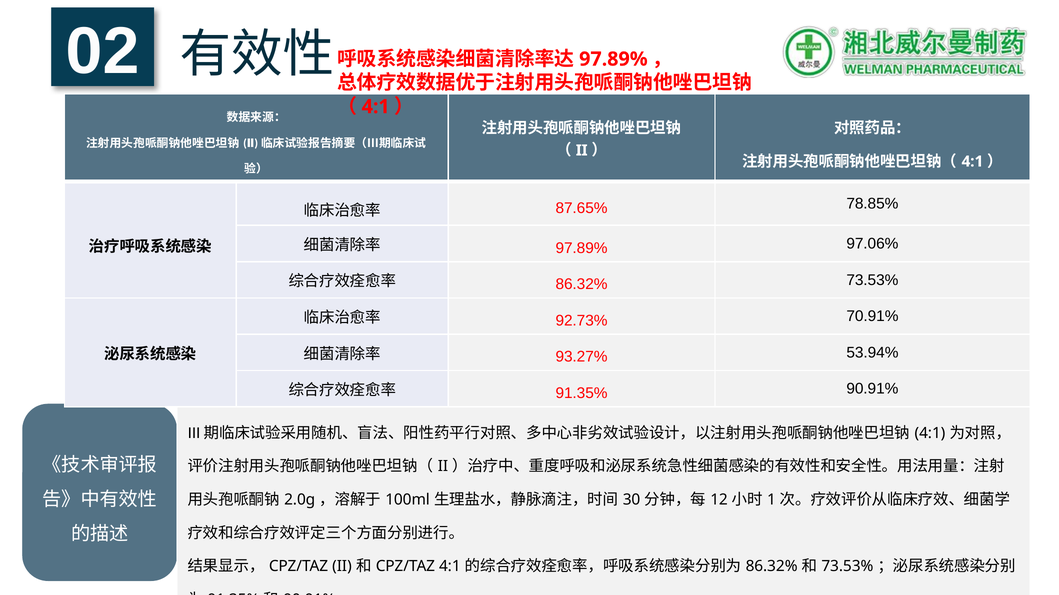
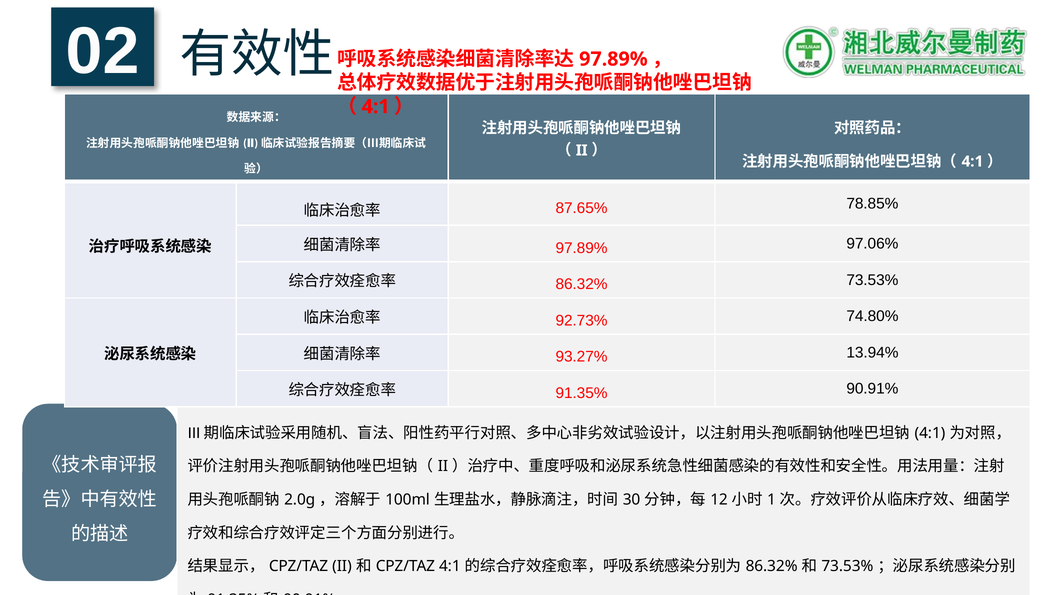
70.91%: 70.91% -> 74.80%
53.94%: 53.94% -> 13.94%
